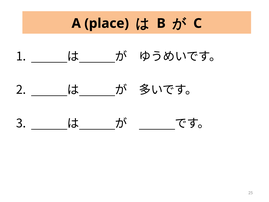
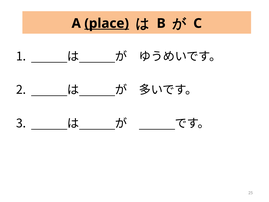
place underline: none -> present
